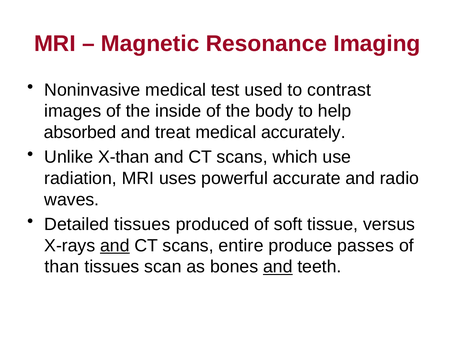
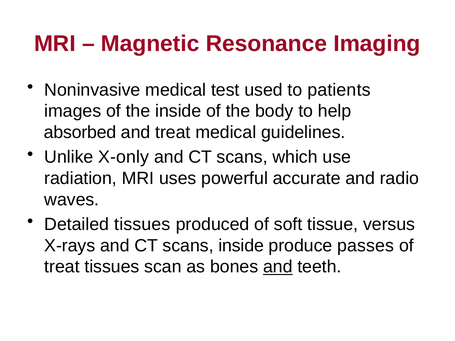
contrast: contrast -> patients
accurately: accurately -> guidelines
X-than: X-than -> X-only
and at (115, 246) underline: present -> none
scans entire: entire -> inside
than at (62, 267): than -> treat
